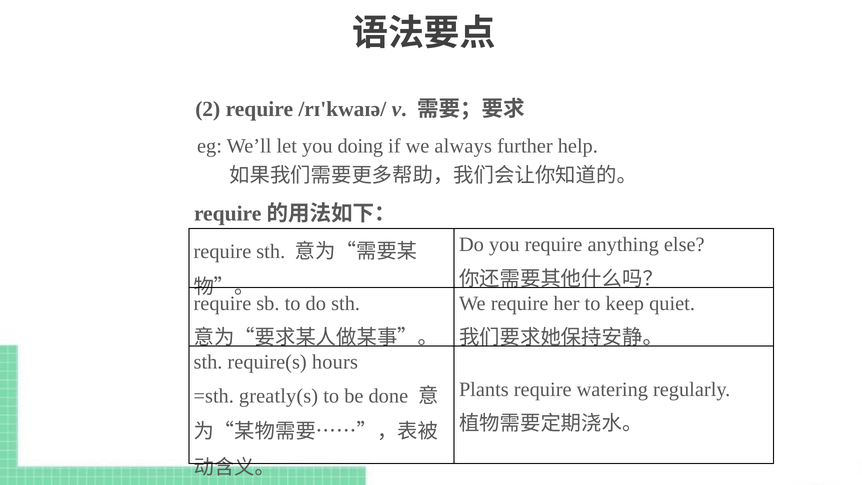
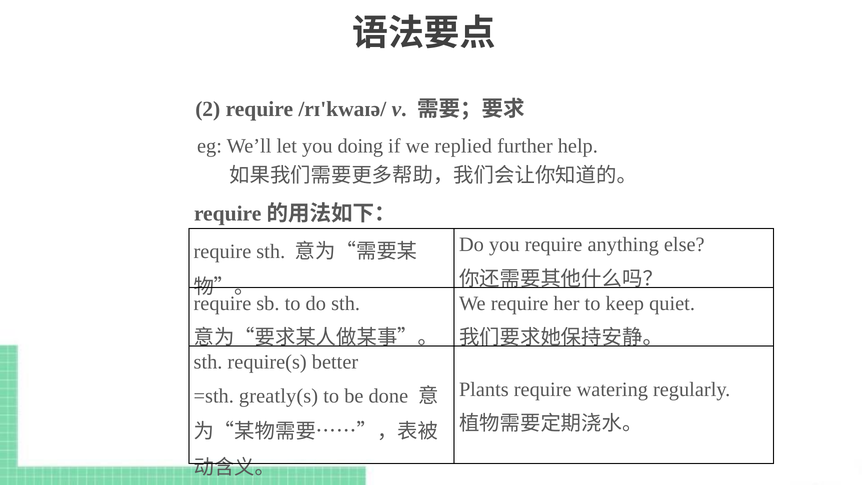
always: always -> replied
hours: hours -> better
